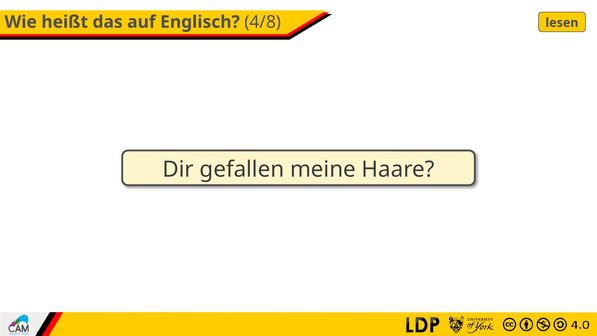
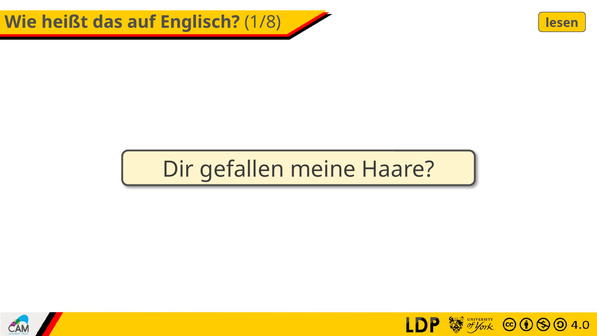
4/8: 4/8 -> 1/8
